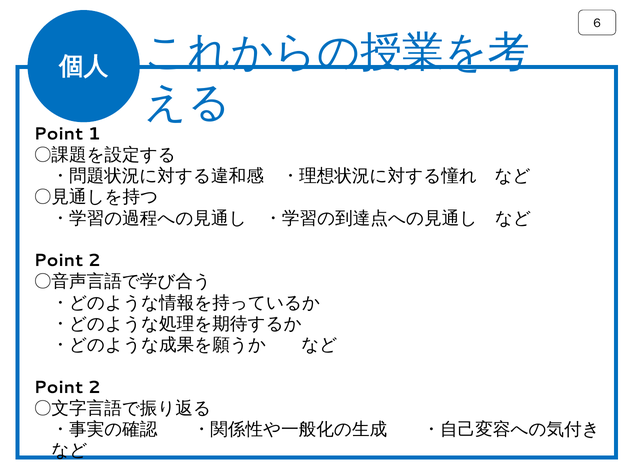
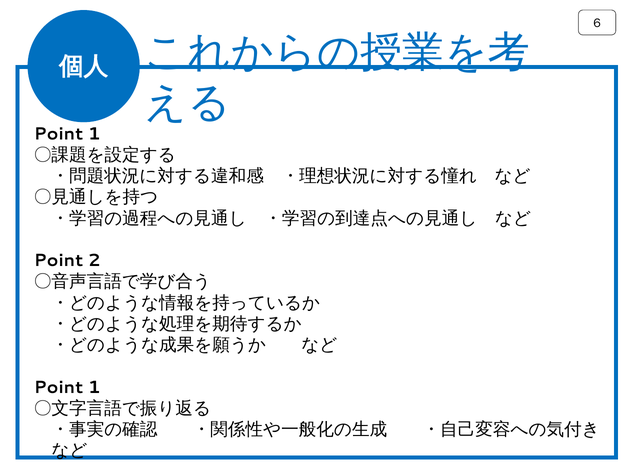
2 at (94, 387): 2 -> 1
